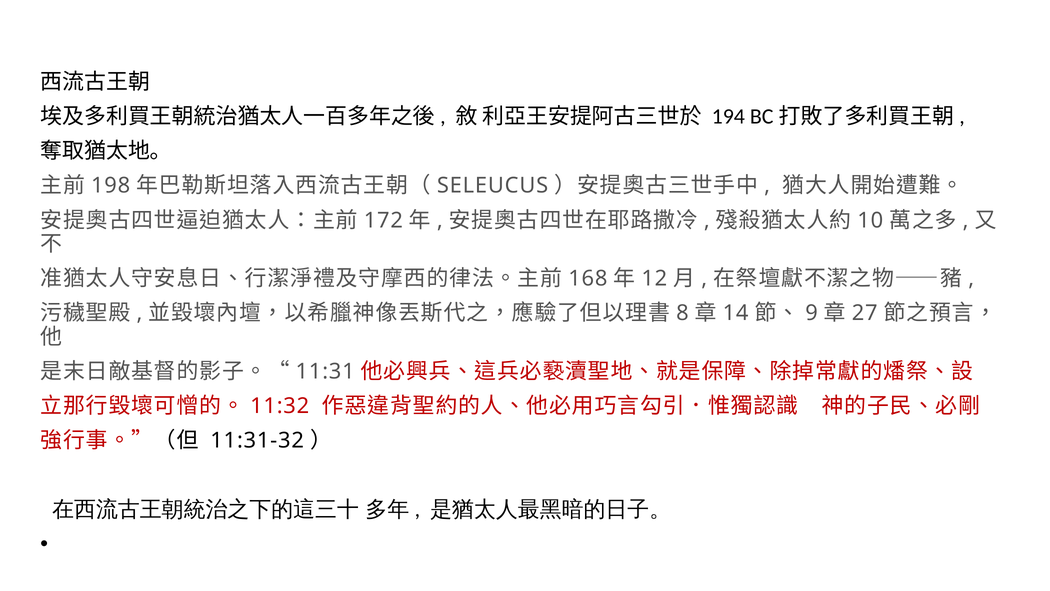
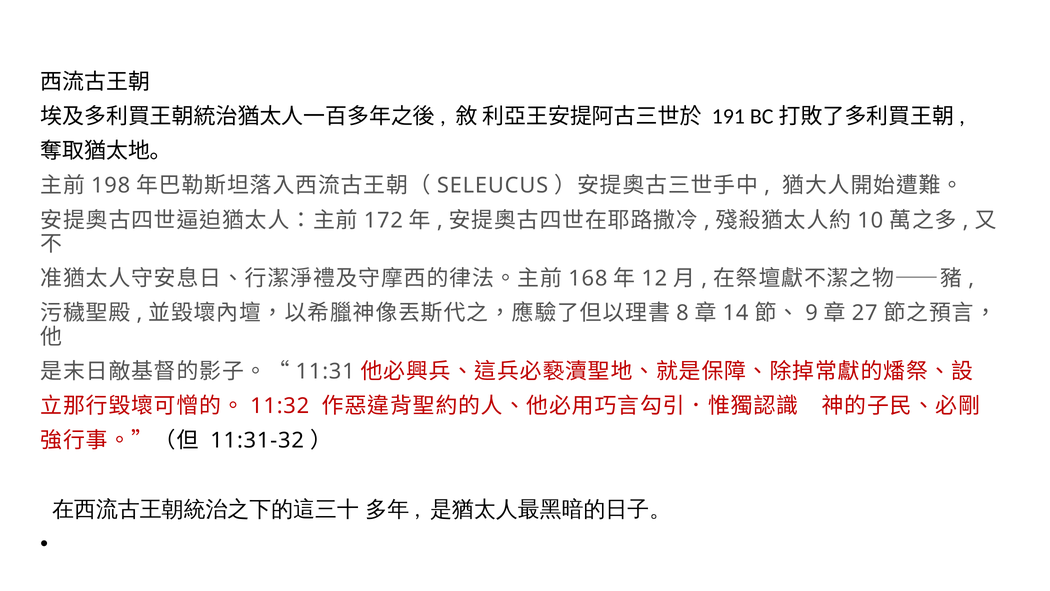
194: 194 -> 191
